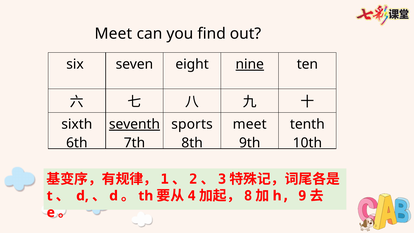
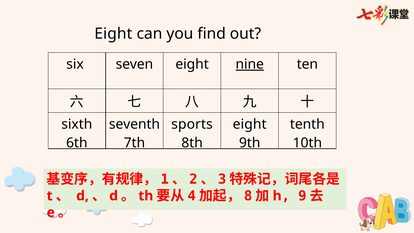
Meet at (113, 34): Meet -> Eight
seventh underline: present -> none
meet at (250, 124): meet -> eight
